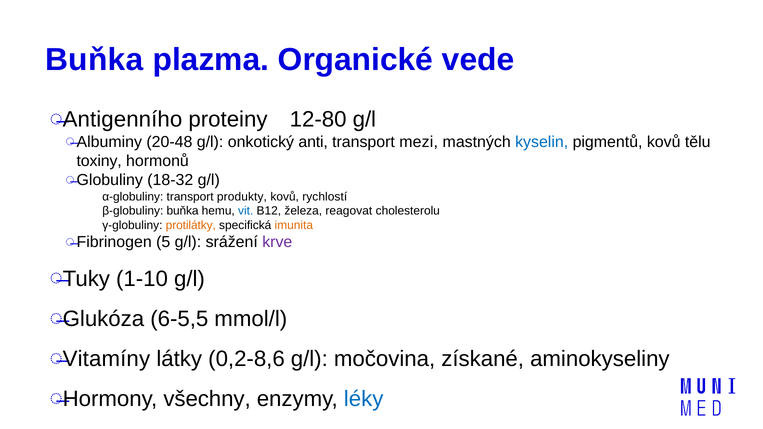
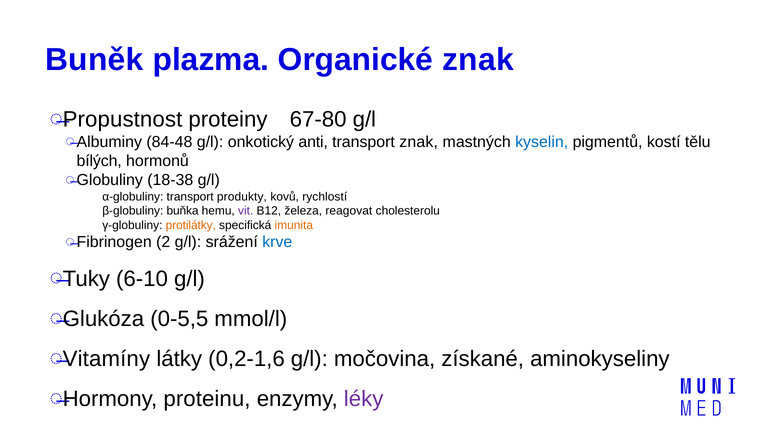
Buňka at (94, 60): Buňka -> Buněk
Organické vede: vede -> znak
Antigenního: Antigenního -> Propustnost
12-80: 12-80 -> 67-80
20-48: 20-48 -> 84-48
transport mezi: mezi -> znak
pigmentů kovů: kovů -> kostí
toxiny: toxiny -> bílých
18-32: 18-32 -> 18-38
vit colour: blue -> purple
5: 5 -> 2
krve colour: purple -> blue
1-10: 1-10 -> 6-10
6-5,5: 6-5,5 -> 0-5,5
0,2-8,6: 0,2-8,6 -> 0,2-1,6
všechny: všechny -> proteinu
léky colour: blue -> purple
